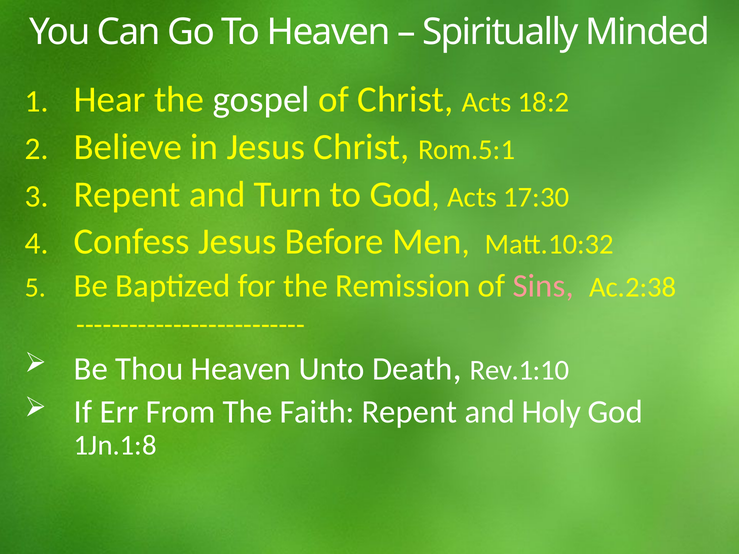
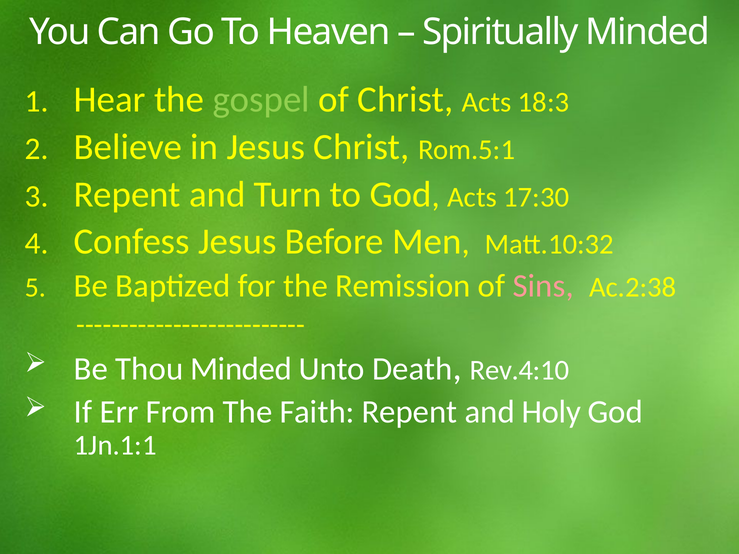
gospel colour: white -> light green
18:2: 18:2 -> 18:3
Thou Heaven: Heaven -> Minded
Rev.1:10: Rev.1:10 -> Rev.4:10
1Jn.1:8: 1Jn.1:8 -> 1Jn.1:1
